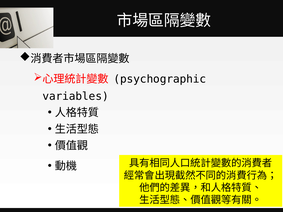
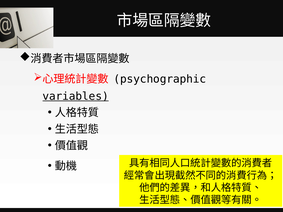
variables underline: none -> present
